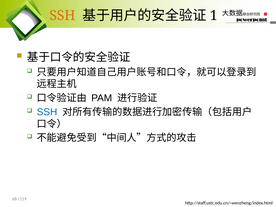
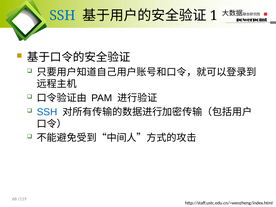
SSH at (62, 16) colour: orange -> blue
